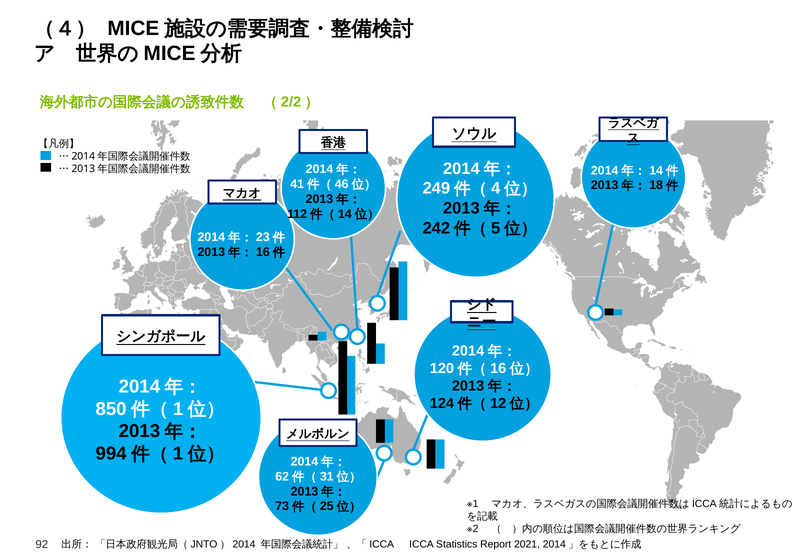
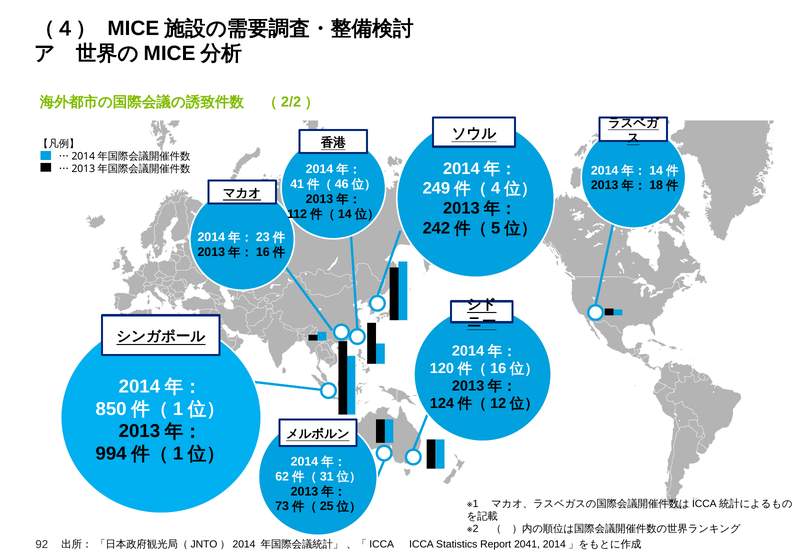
2021: 2021 -> 2041
